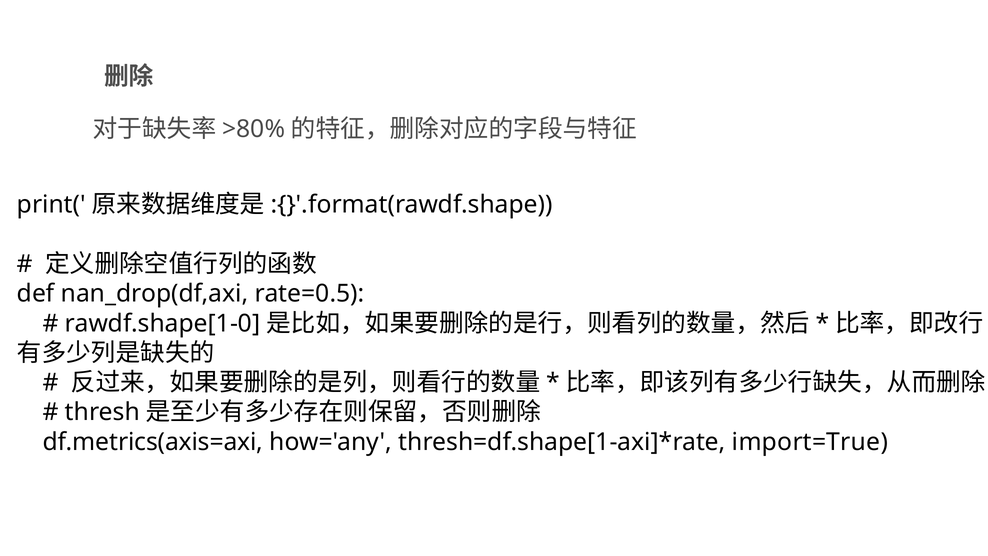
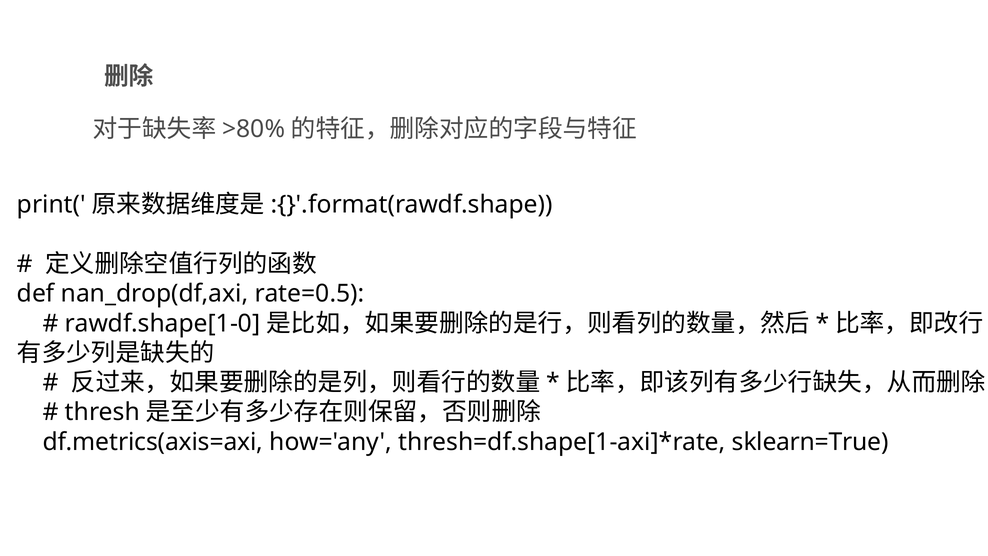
import=True: import=True -> sklearn=True
